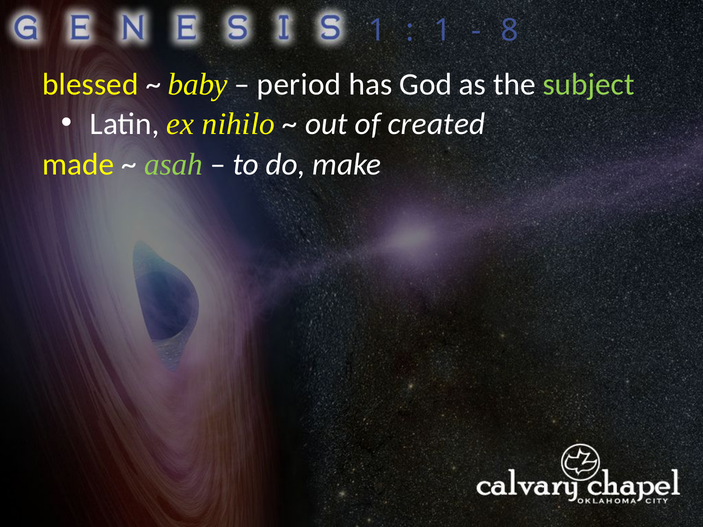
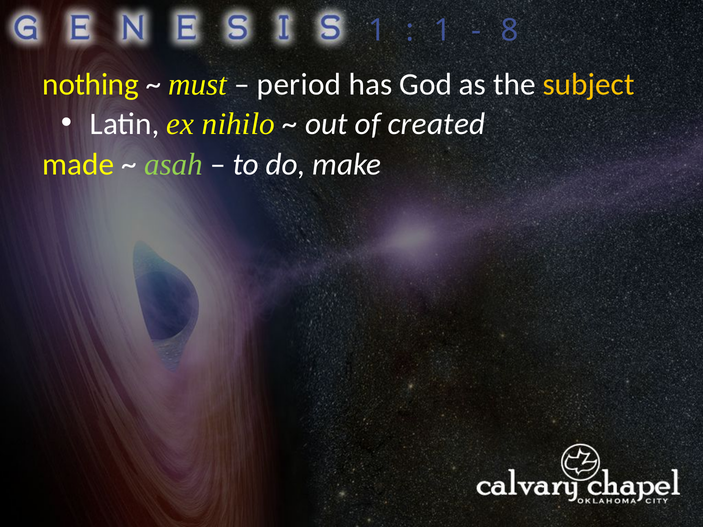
blessed: blessed -> nothing
baby: baby -> must
subject colour: light green -> yellow
